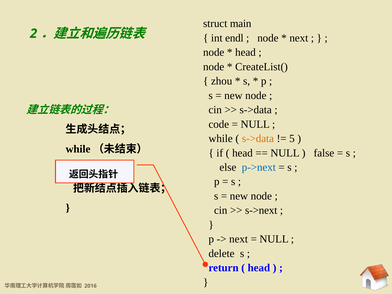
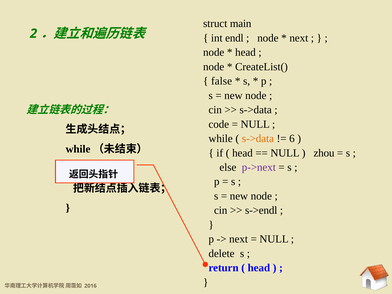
zhou: zhou -> false
5: 5 -> 6
false: false -> zhou
p->next colour: blue -> purple
s->next: s->next -> s->endl
